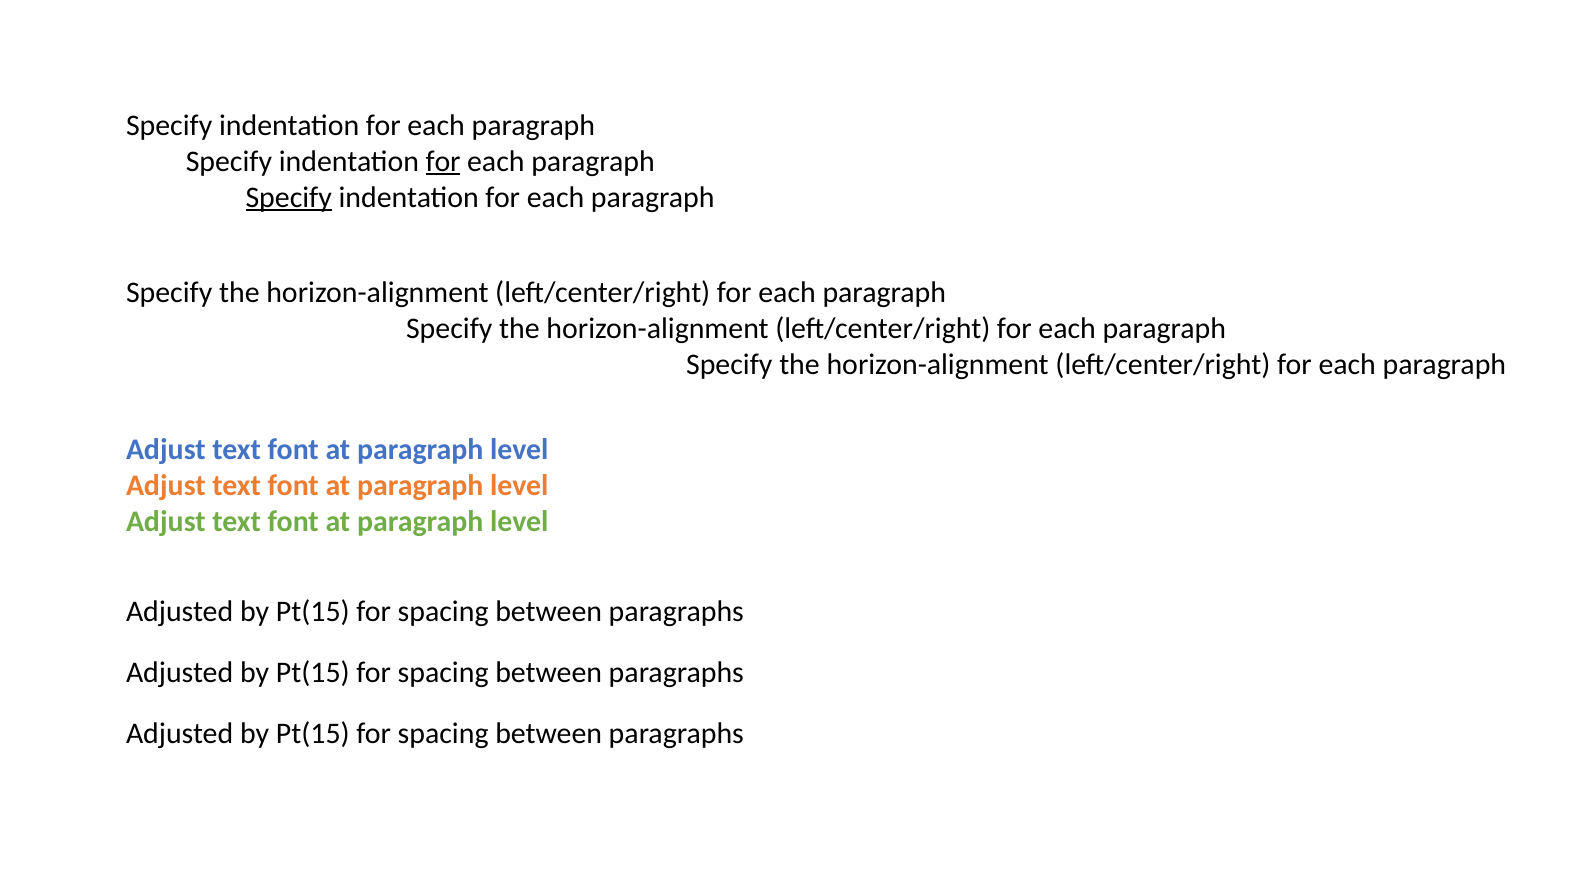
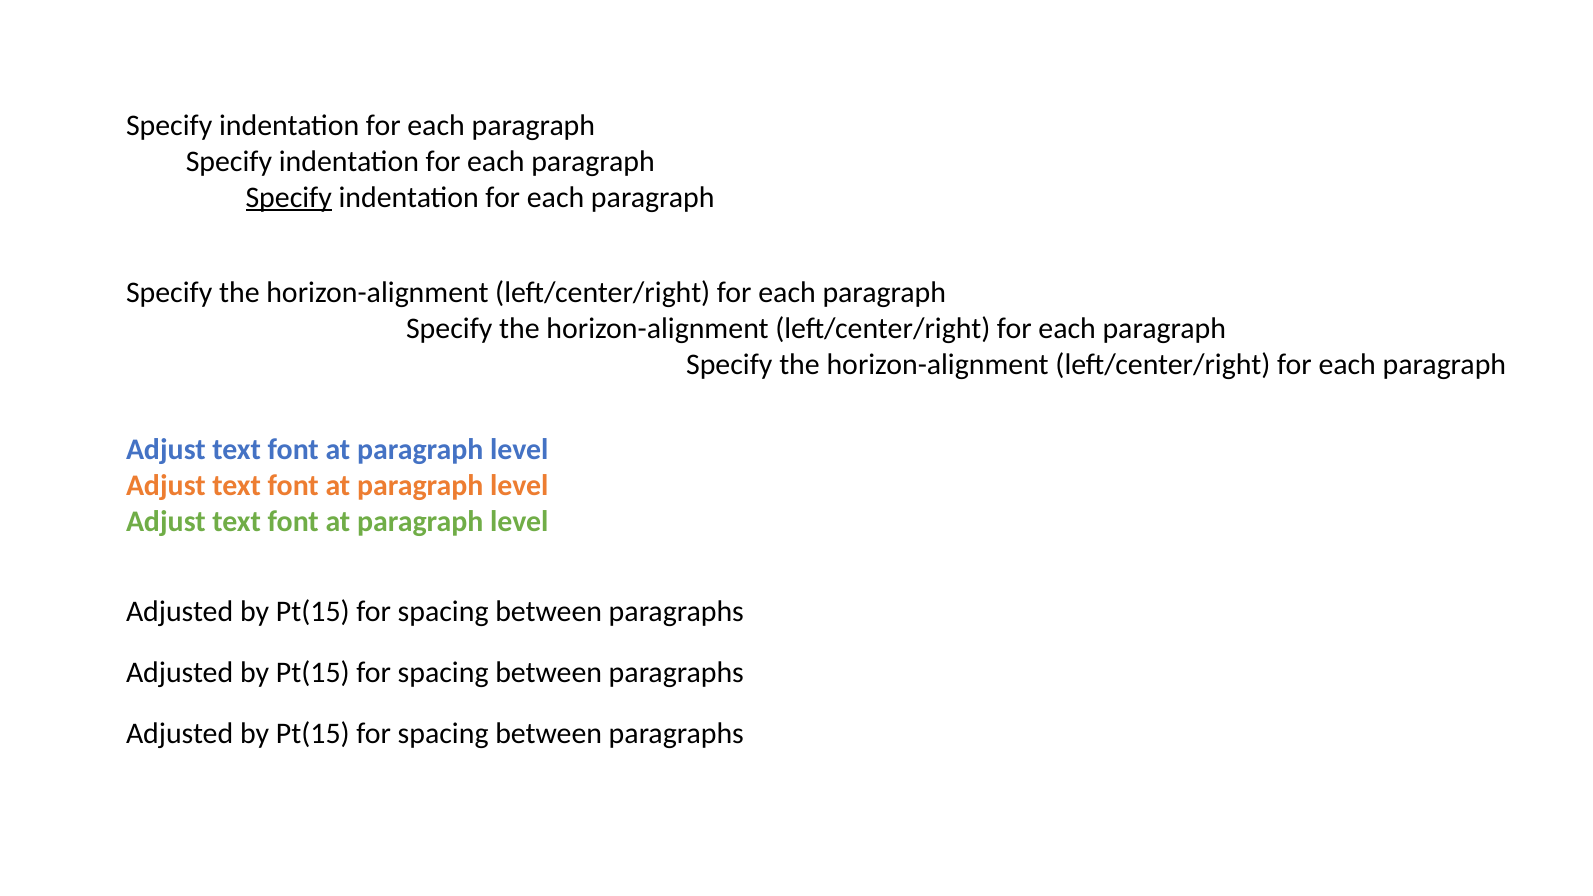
for at (443, 161) underline: present -> none
